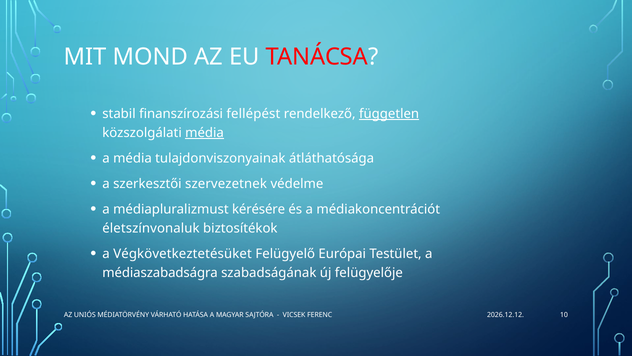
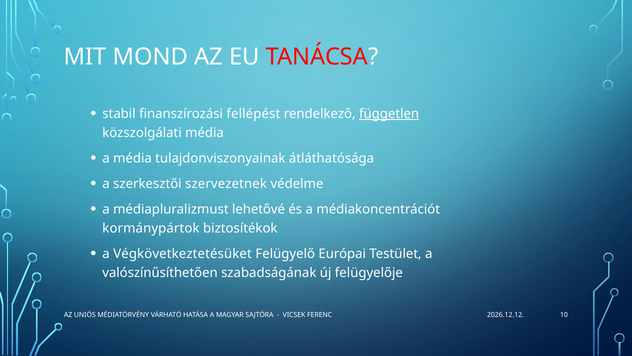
média at (205, 133) underline: present -> none
kérésére: kérésére -> lehetővé
életszínvonaluk: életszínvonaluk -> kormánypártok
médiaszabadságra: médiaszabadságra -> valószínűsíthetően
